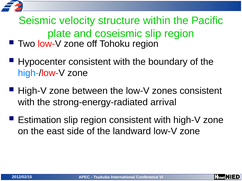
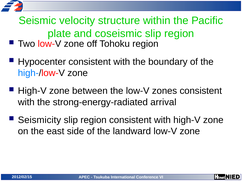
Estimation: Estimation -> Seismicity
